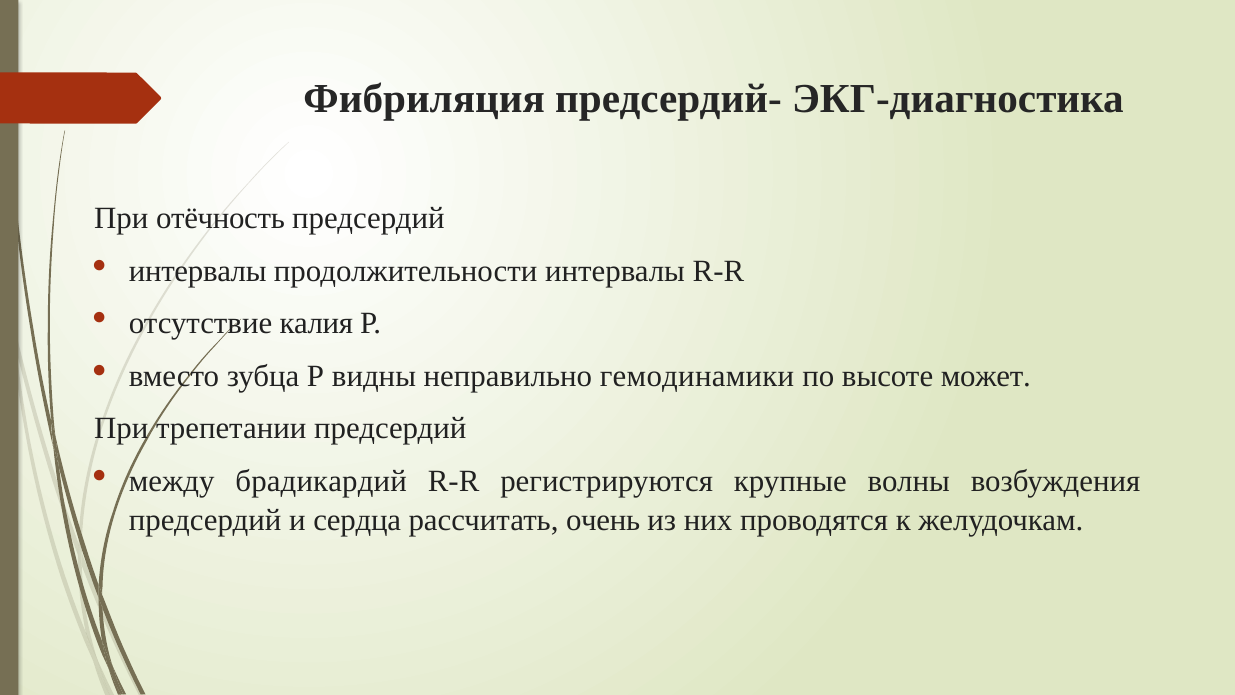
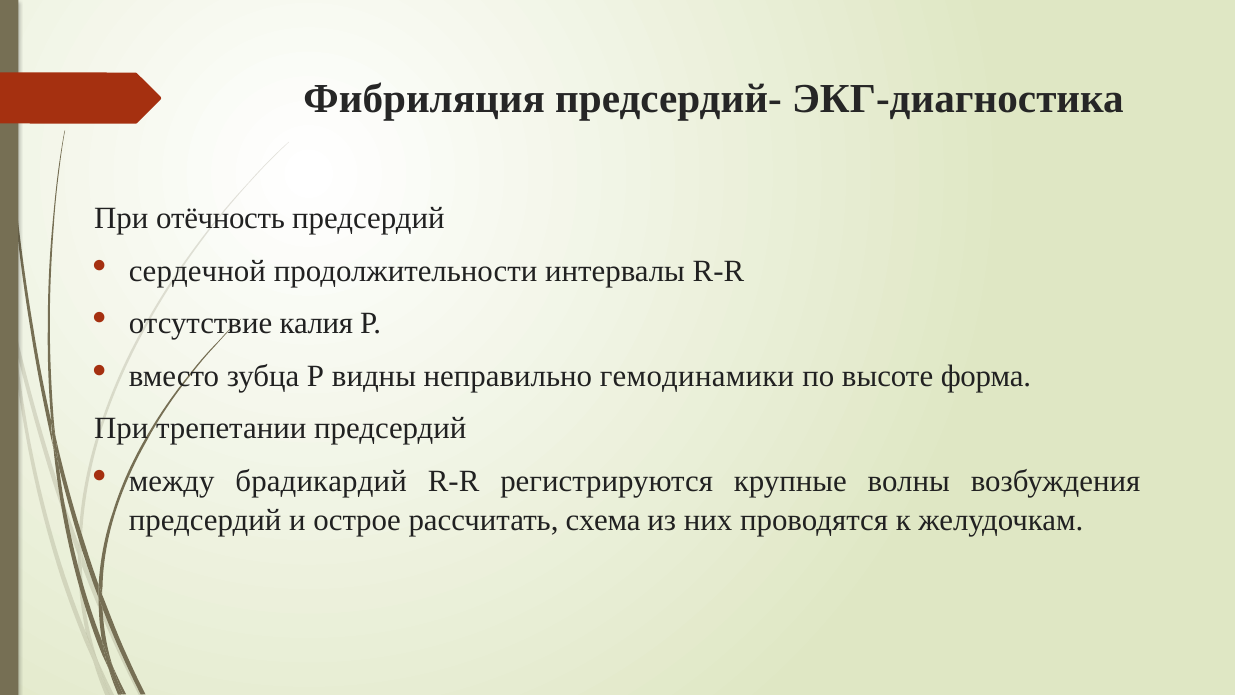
интервалы at (198, 271): интервалы -> сердечной
может: может -> форма
сердца: сердца -> острое
очень: очень -> схема
